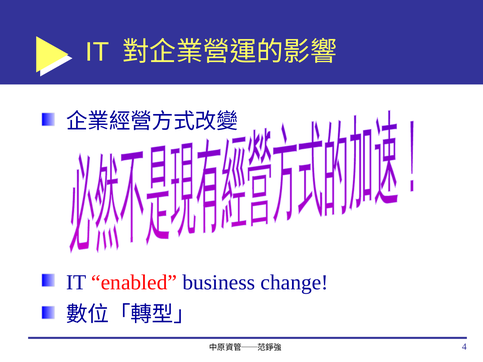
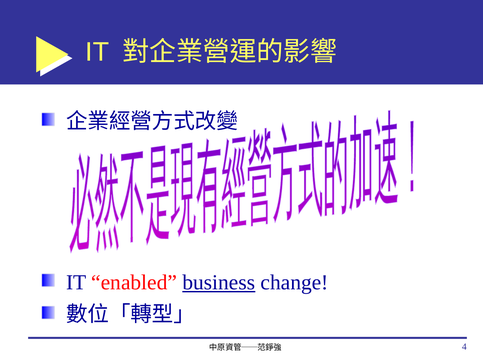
business underline: none -> present
